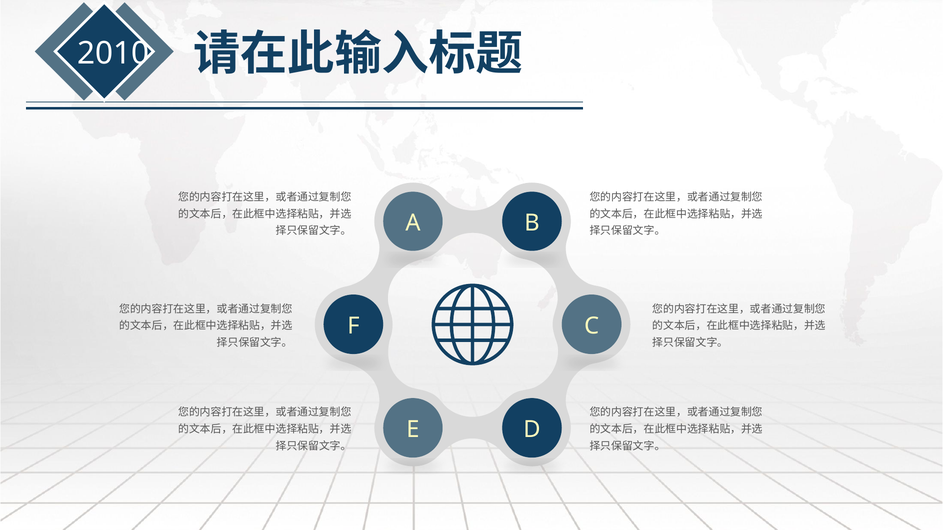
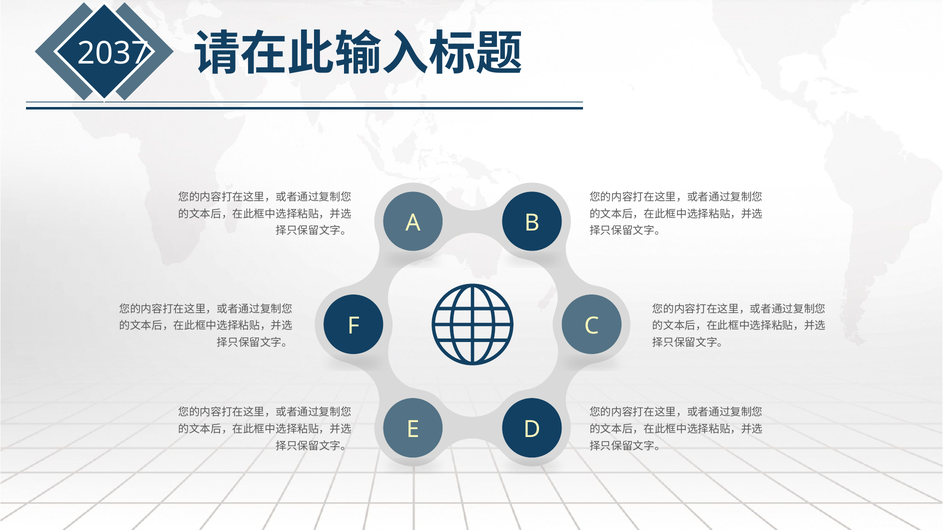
2010: 2010 -> 2037
